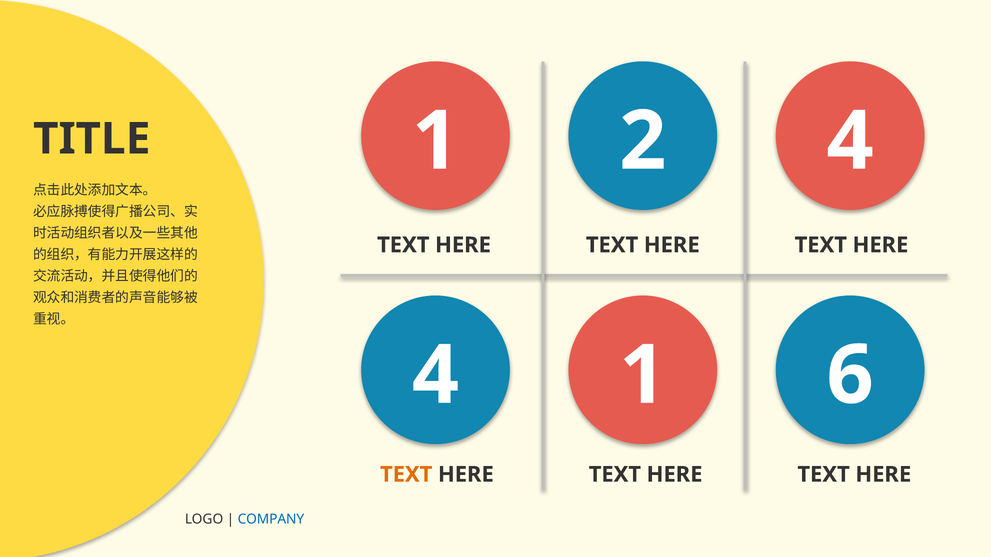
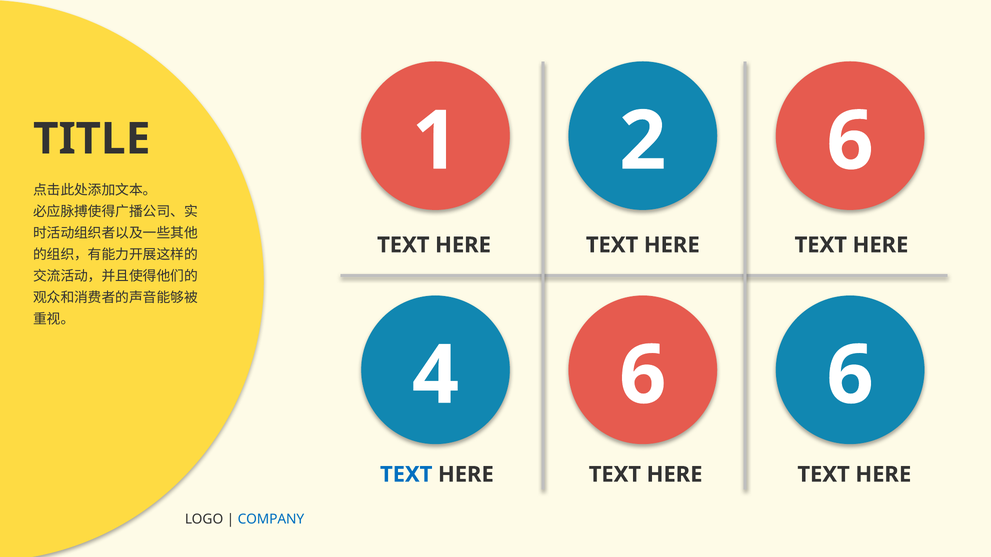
2 4: 4 -> 6
4 1: 1 -> 6
TEXT at (406, 475) colour: orange -> blue
